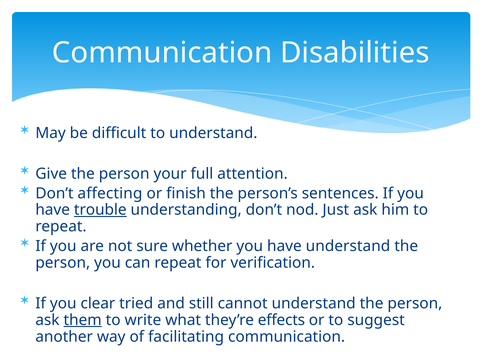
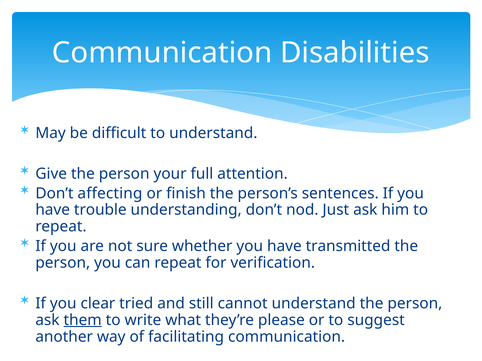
trouble underline: present -> none
have understand: understand -> transmitted
effects: effects -> please
